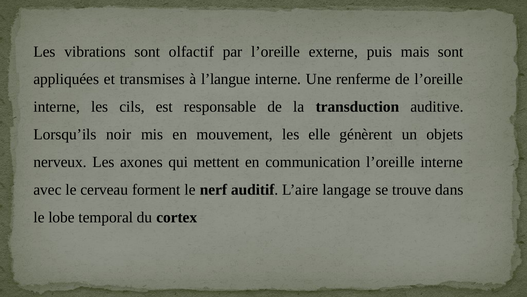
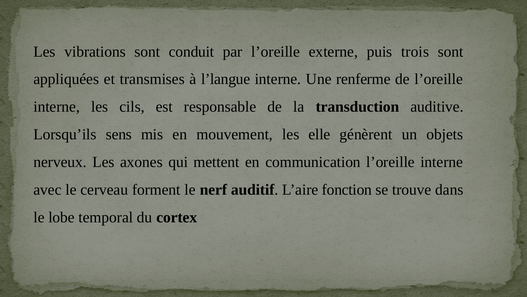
olfactif: olfactif -> conduit
mais: mais -> trois
noir: noir -> sens
langage: langage -> fonction
